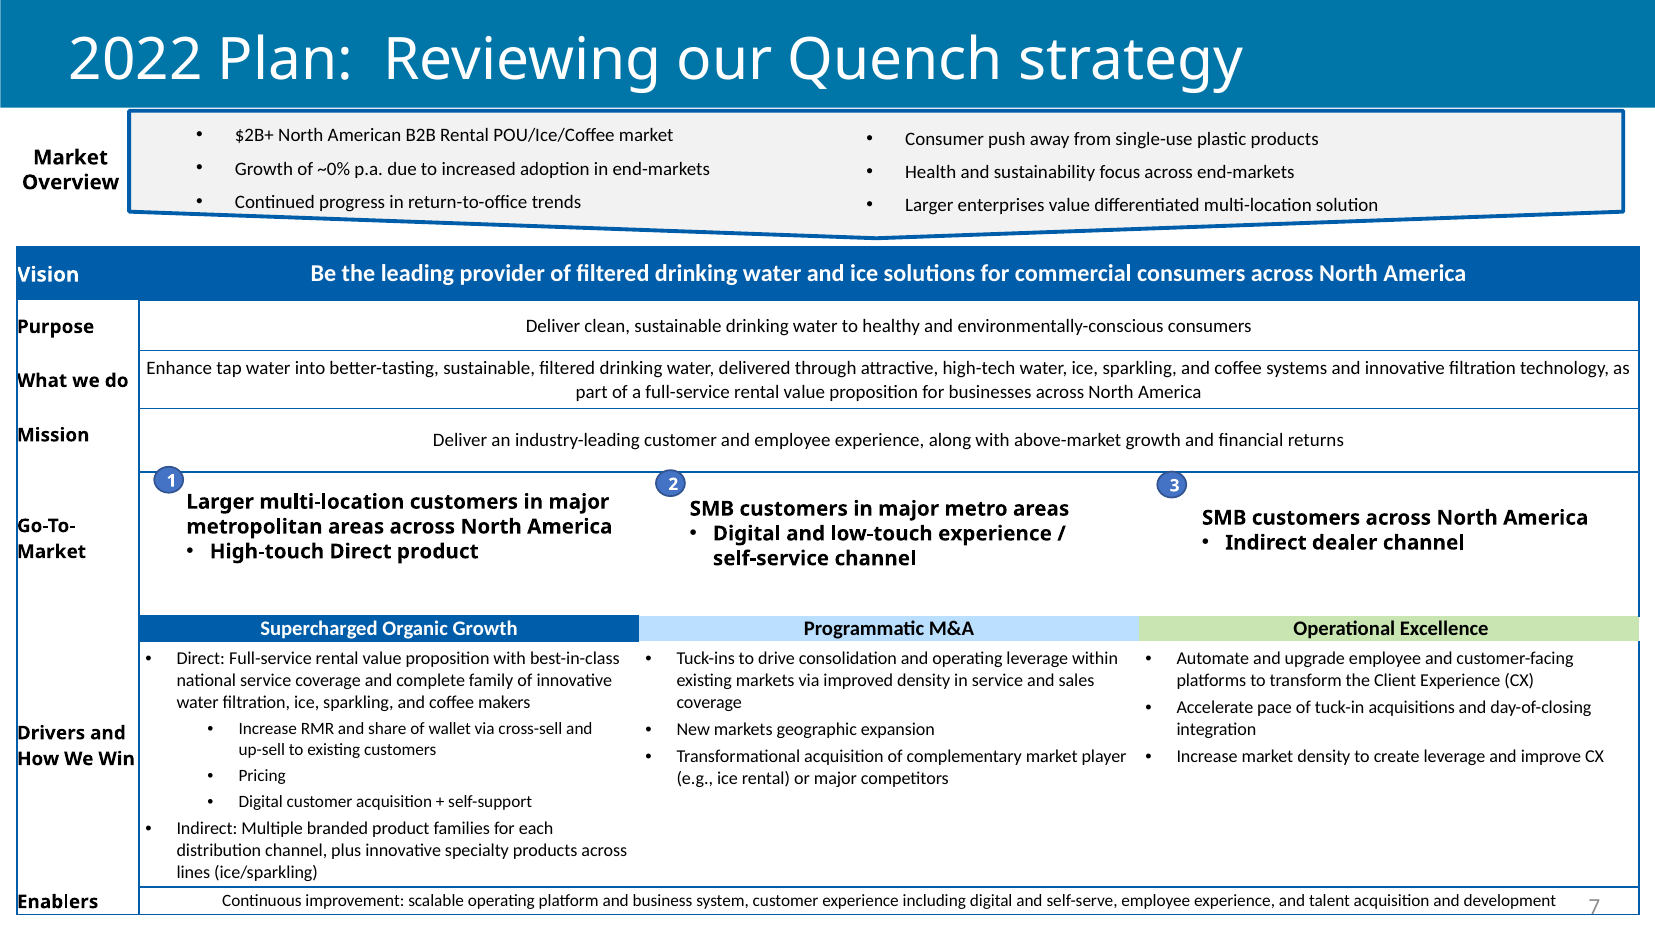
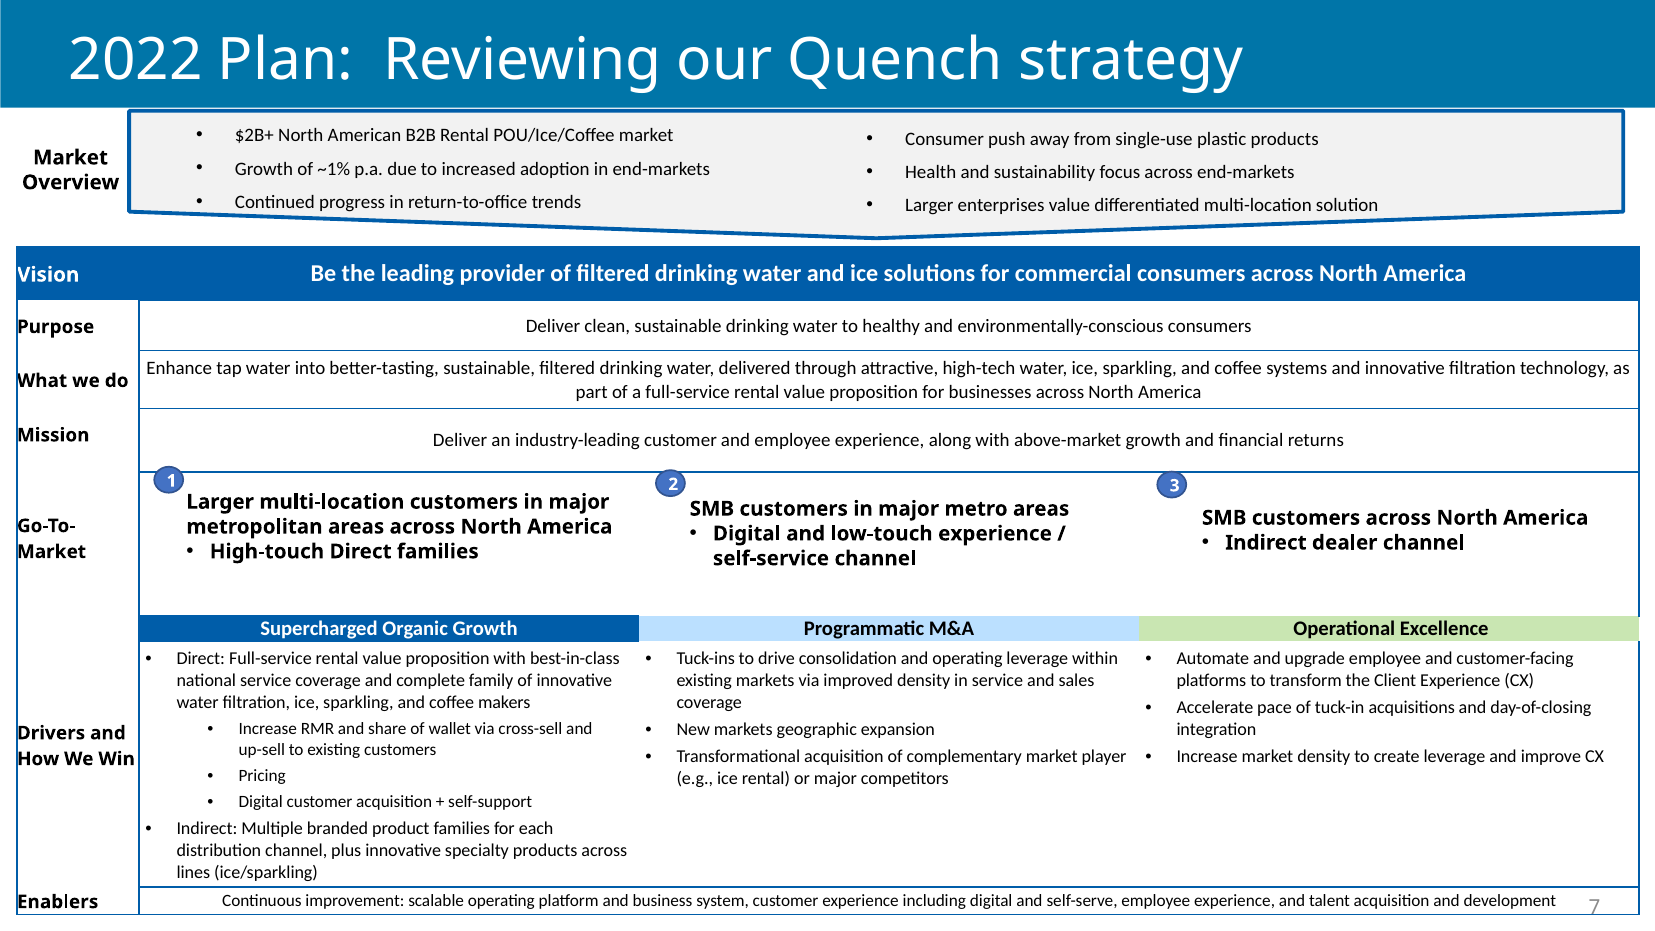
~0%: ~0% -> ~1%
Direct product: product -> families
